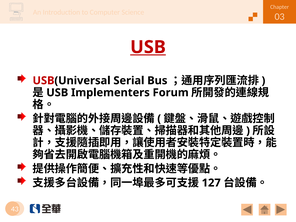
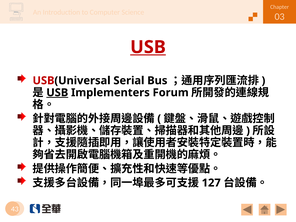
USB at (57, 93) underline: none -> present
